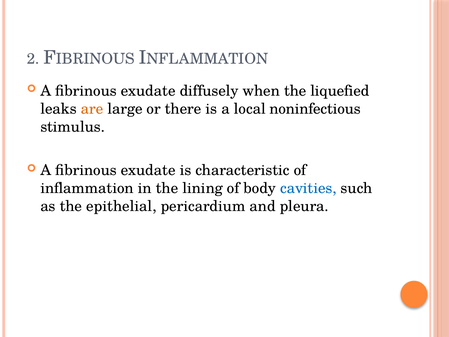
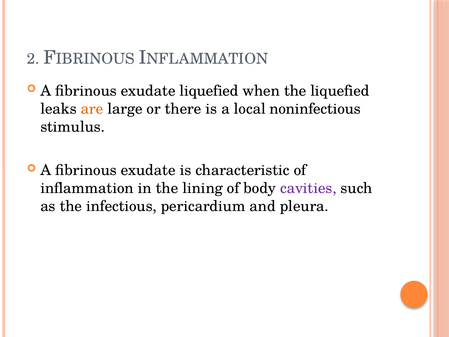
exudate diffusely: diffusely -> liquefied
cavities colour: blue -> purple
epithelial: epithelial -> infectious
